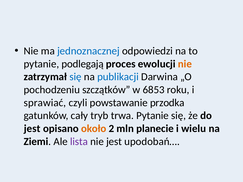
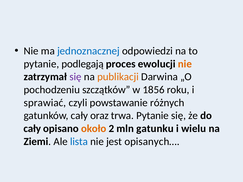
się at (75, 77) colour: blue -> purple
publikacji colour: blue -> orange
6853: 6853 -> 1856
przodka: przodka -> różnych
tryb: tryb -> oraz
jest at (32, 129): jest -> cały
planecie: planecie -> gatunku
lista colour: purple -> blue
upodobań…: upodobań… -> opisanych…
